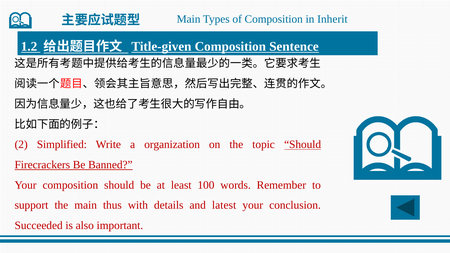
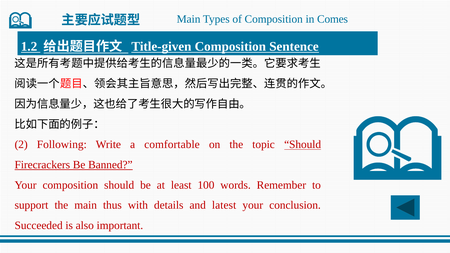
Inherit: Inherit -> Comes
Simplified: Simplified -> Following
organization: organization -> comfortable
